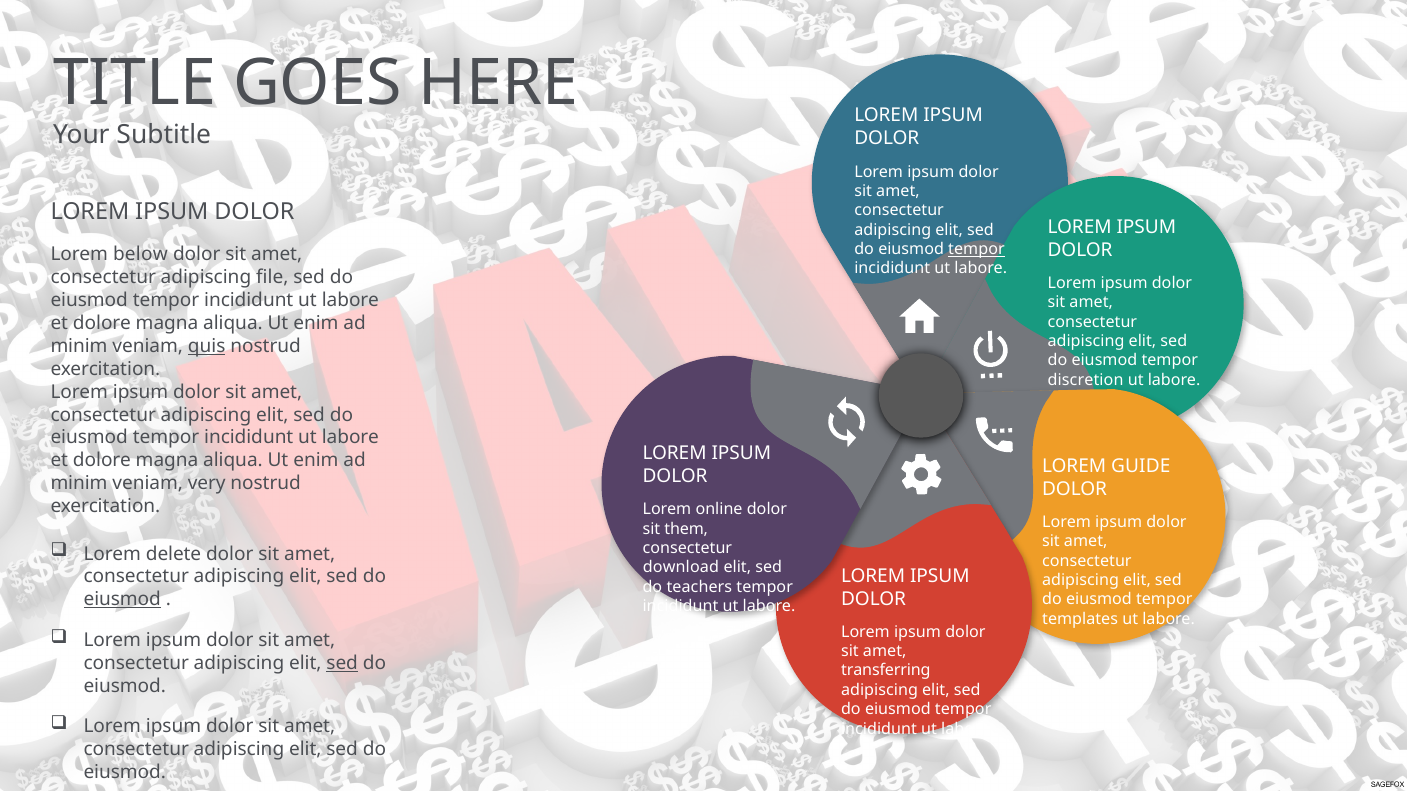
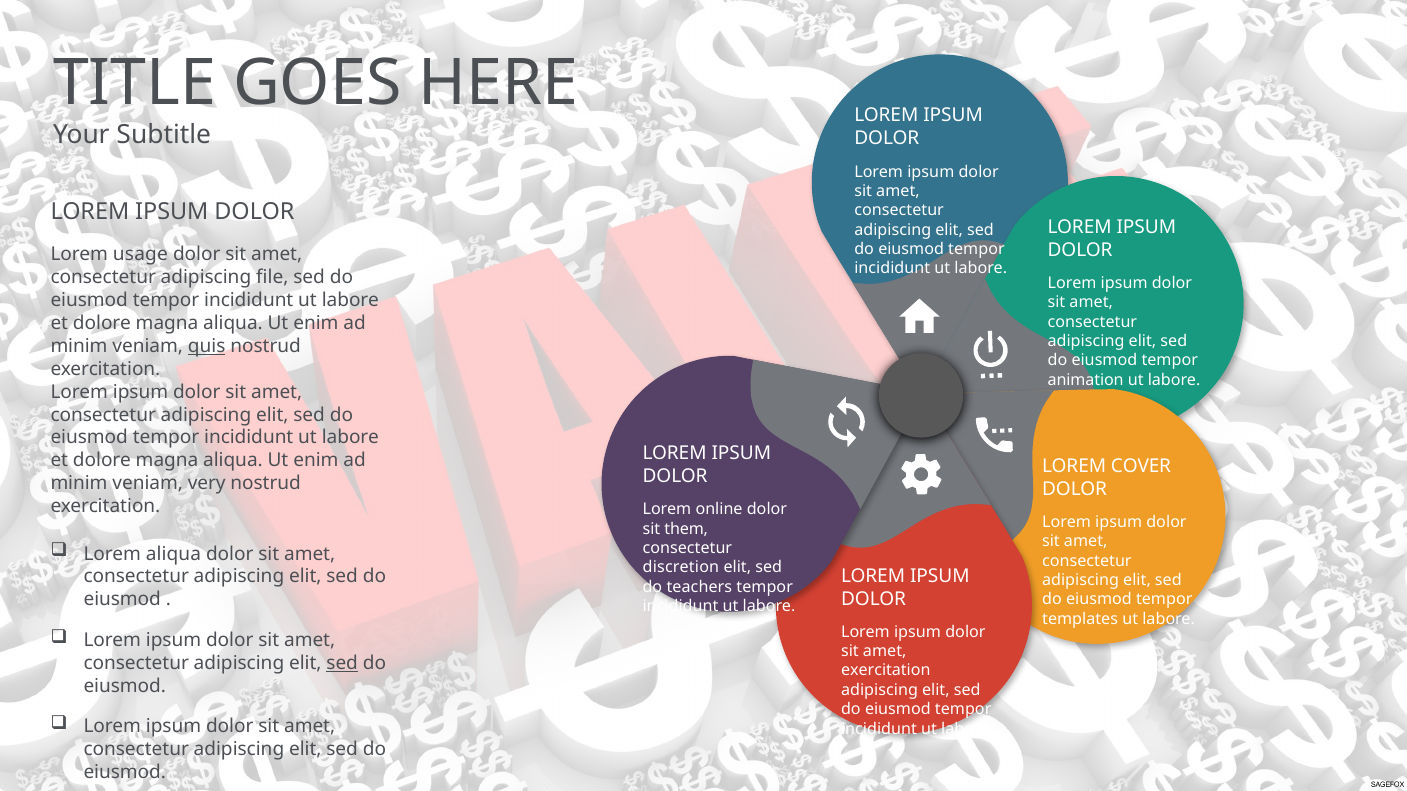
tempor at (976, 249) underline: present -> none
below: below -> usage
discretion: discretion -> animation
GUIDE: GUIDE -> COVER
Lorem delete: delete -> aliqua
download: download -> discretion
eiusmod at (122, 600) underline: present -> none
transferring at (886, 671): transferring -> exercitation
